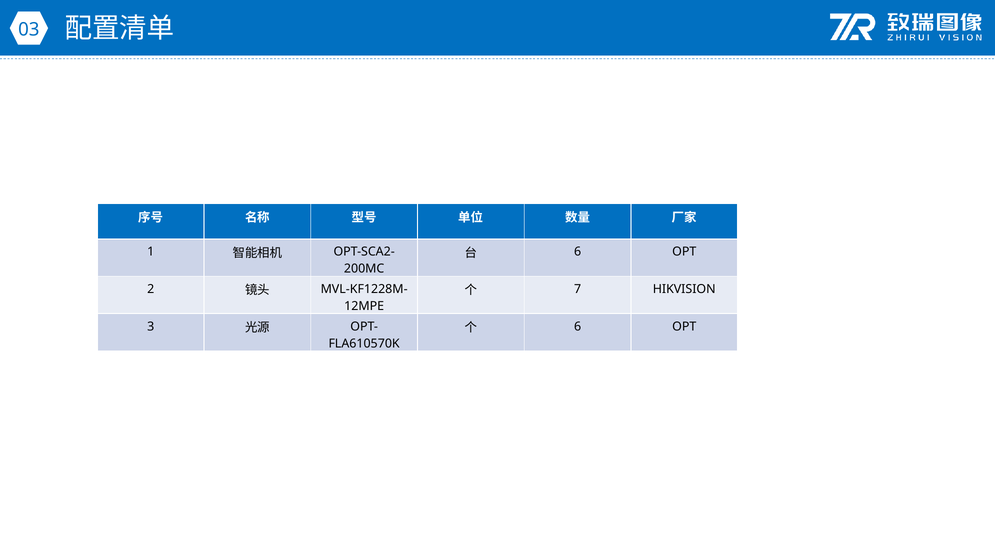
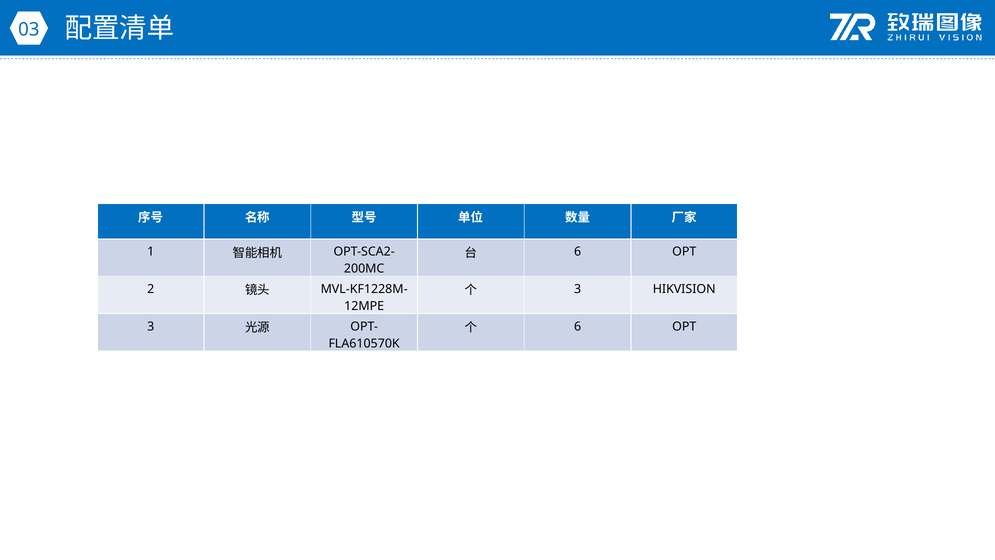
7 at (578, 289): 7 -> 3
